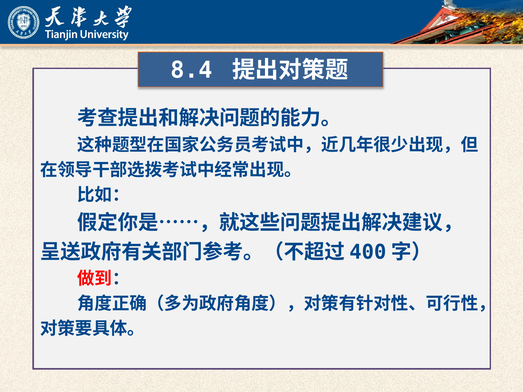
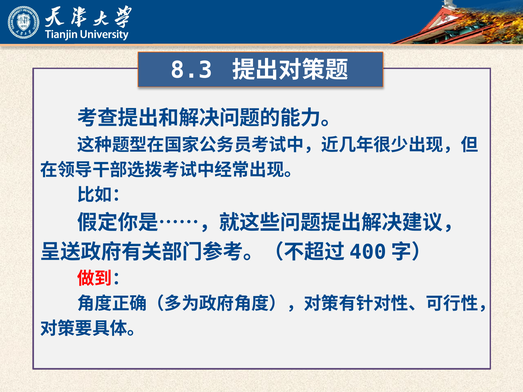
8.4: 8.4 -> 8.3
